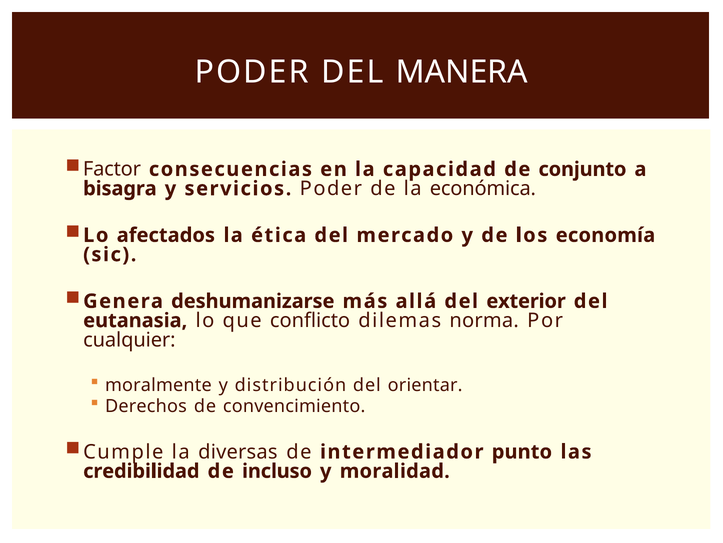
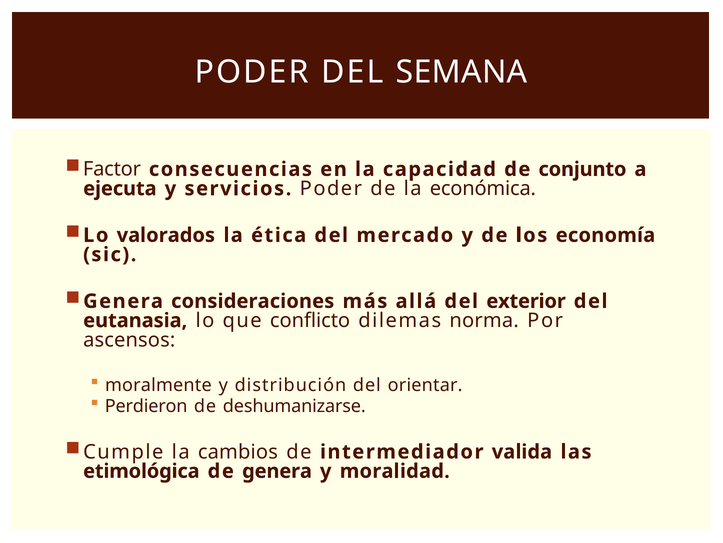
MANERA: MANERA -> SEMANA
bisagra: bisagra -> ejecuta
afectados: afectados -> valorados
deshumanizarse: deshumanizarse -> consideraciones
cualquier: cualquier -> ascensos
Derechos: Derechos -> Perdieron
convencimiento: convencimiento -> deshumanizarse
diversas: diversas -> cambios
punto: punto -> valida
credibilidad: credibilidad -> etimológica
de incluso: incluso -> genera
